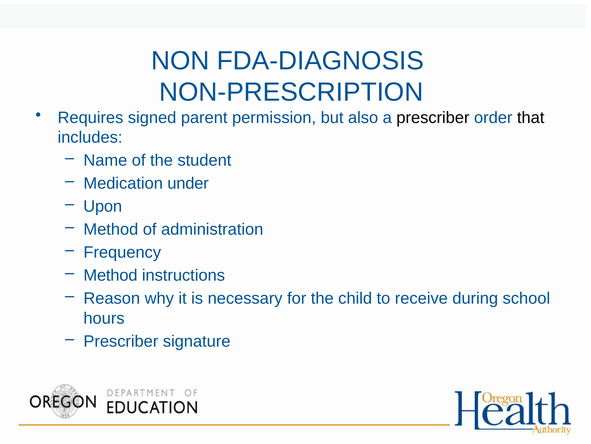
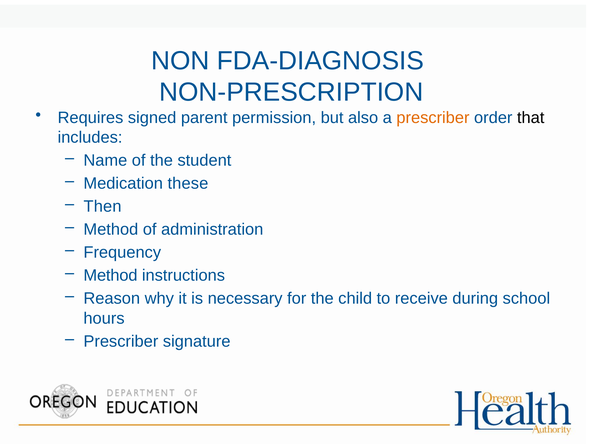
prescriber at (433, 117) colour: black -> orange
under: under -> these
Upon: Upon -> Then
